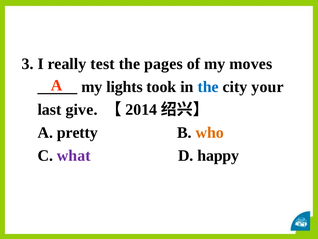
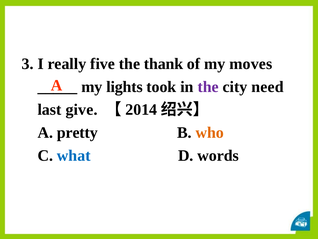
test: test -> five
pages: pages -> thank
the at (208, 87) colour: blue -> purple
your: your -> need
what colour: purple -> blue
happy: happy -> words
